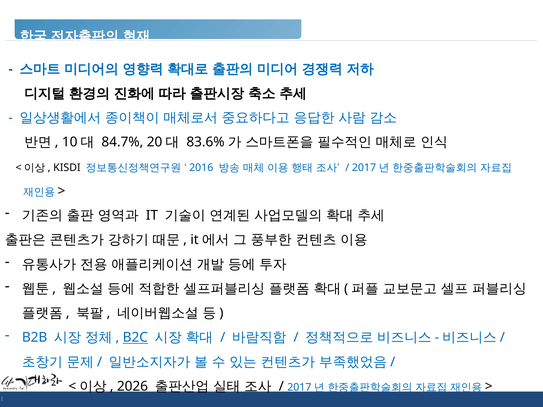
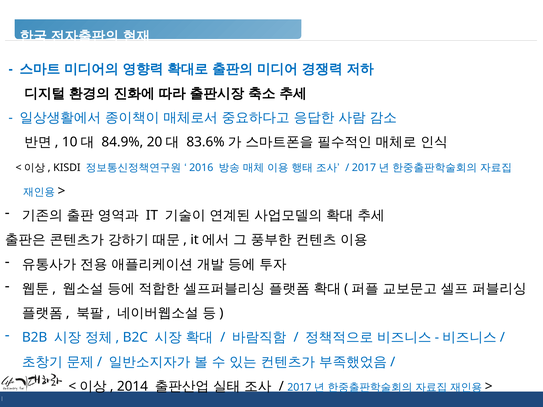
84.7%: 84.7% -> 84.9%
B2C underline: present -> none
2026: 2026 -> 2014
